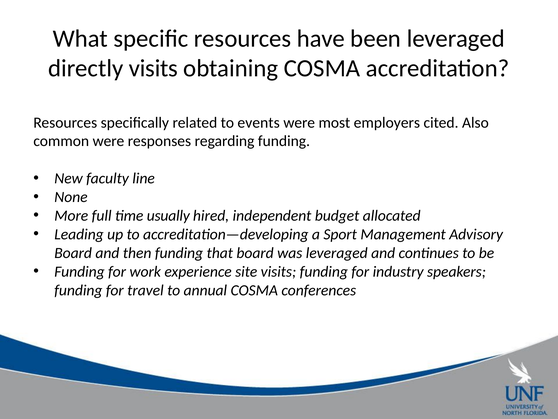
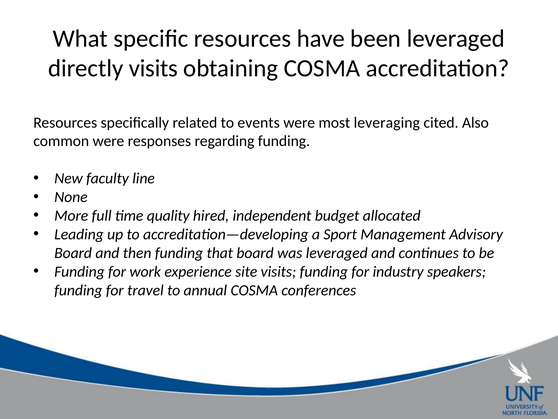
employers: employers -> leveraging
usually: usually -> quality
